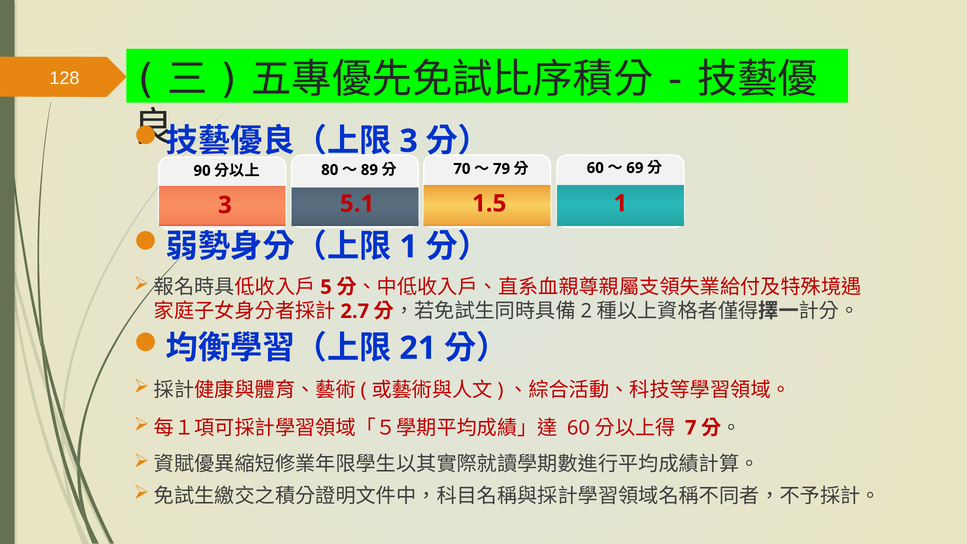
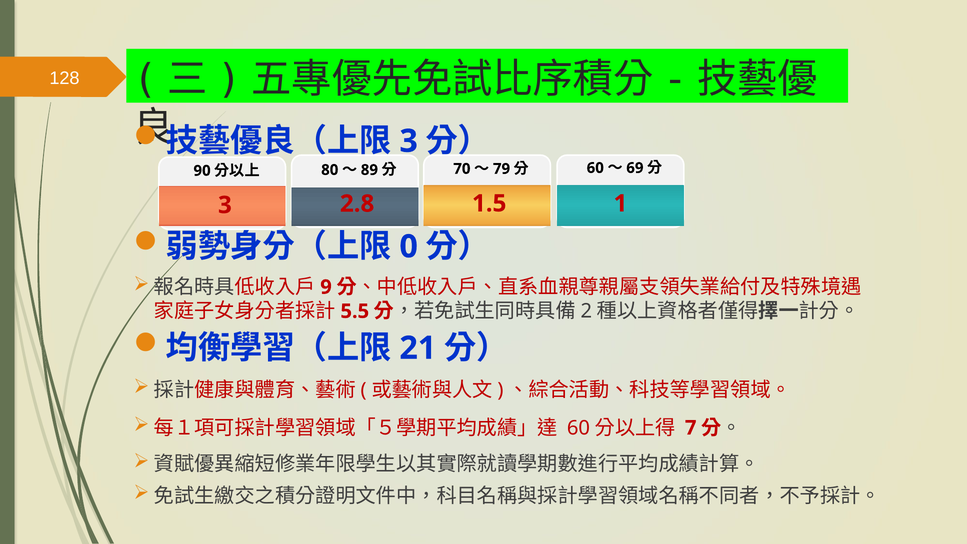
5.1: 5.1 -> 2.8
1 at (409, 247): 1 -> 0
5: 5 -> 9
2.7: 2.7 -> 5.5
